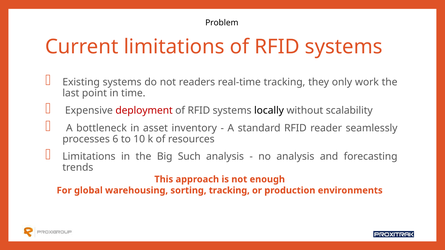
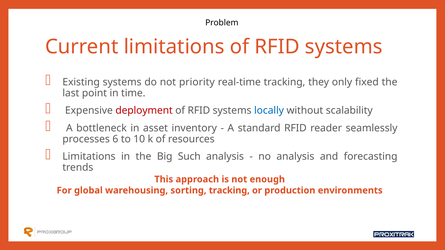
readers: readers -> priority
work: work -> fixed
locally colour: black -> blue
